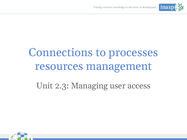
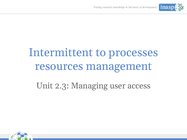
Connections: Connections -> Intermittent
